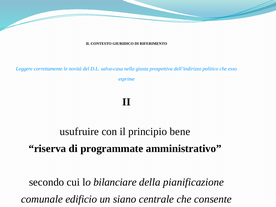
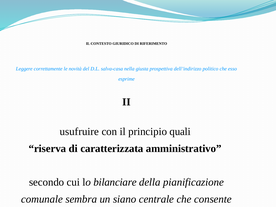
bene: bene -> quali
programmate: programmate -> caratterizzata
edificio: edificio -> sembra
